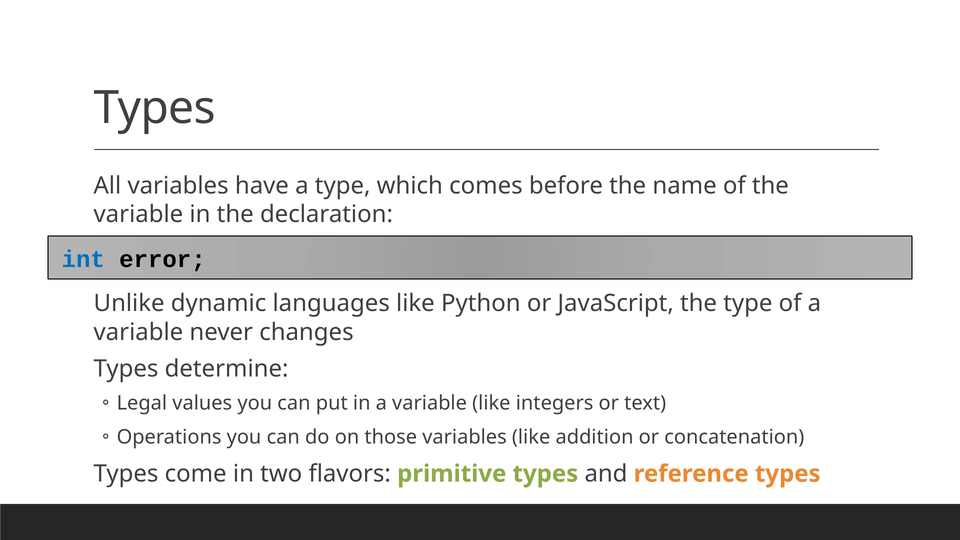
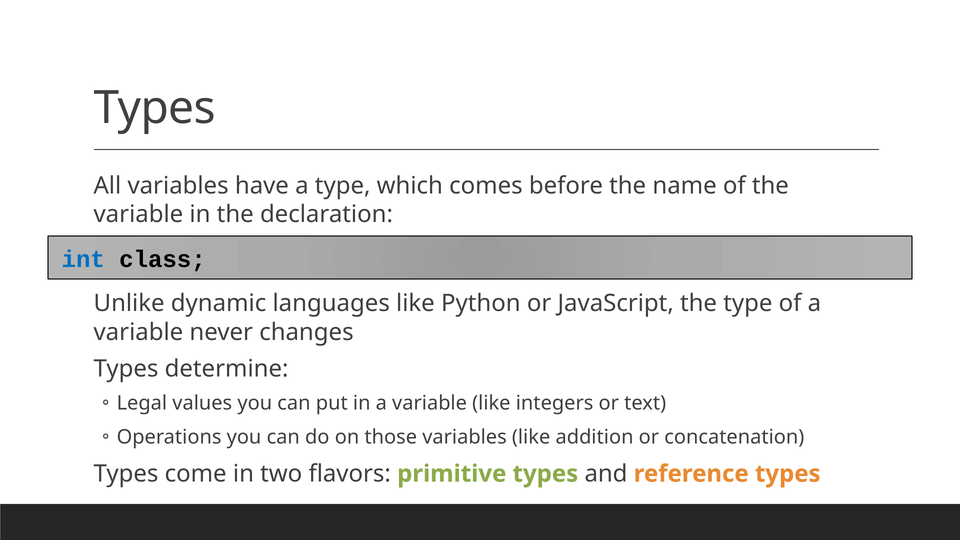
error: error -> class
